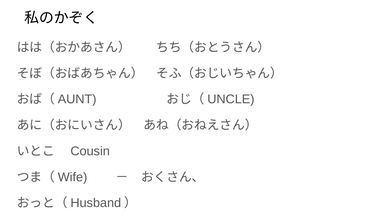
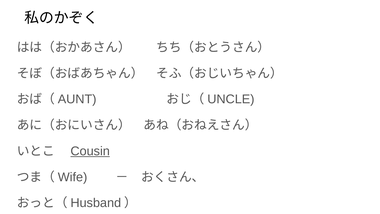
Cousin underline: none -> present
